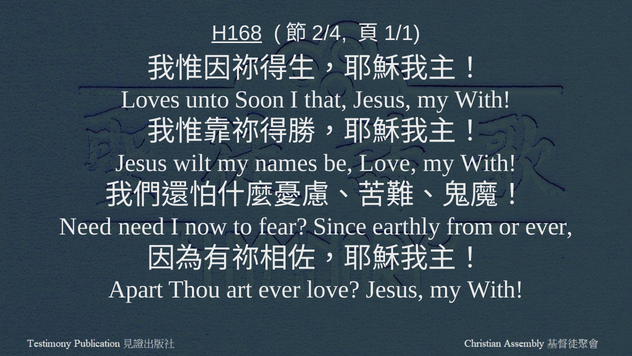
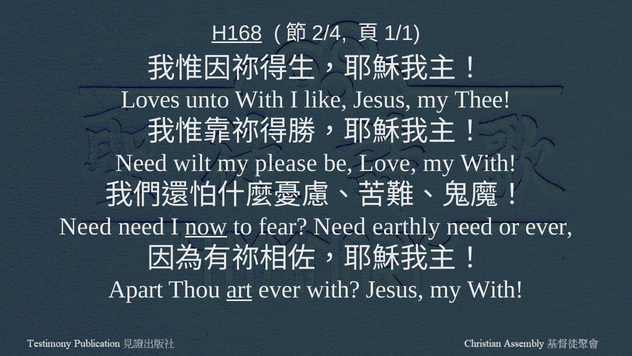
unto Soon: Soon -> With
that: that -> like
With at (483, 100): With -> Thee
Jesus at (141, 163): Jesus -> Need
names: names -> please
now underline: none -> present
fear Since: Since -> Need
earthly from: from -> need
art underline: none -> present
ever love: love -> with
